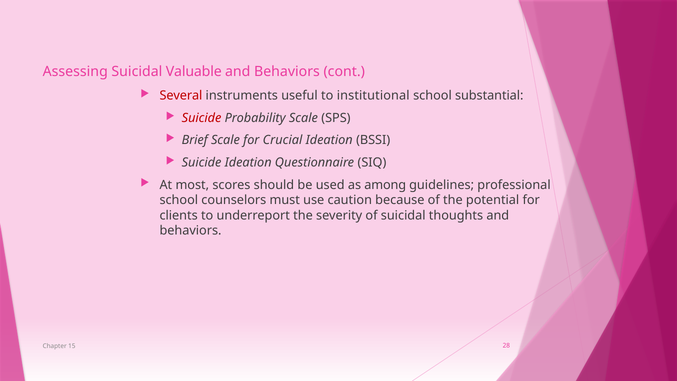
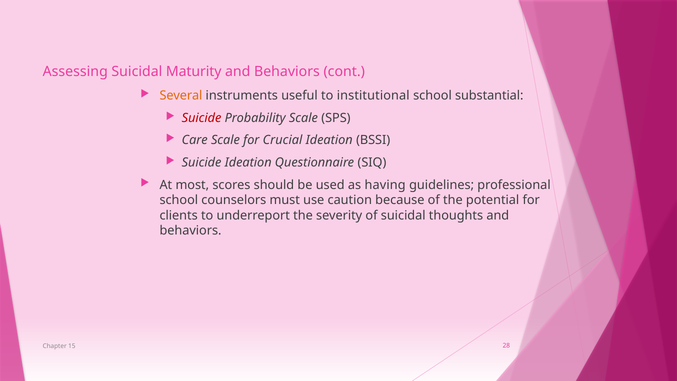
Valuable: Valuable -> Maturity
Several colour: red -> orange
Brief: Brief -> Care
among: among -> having
